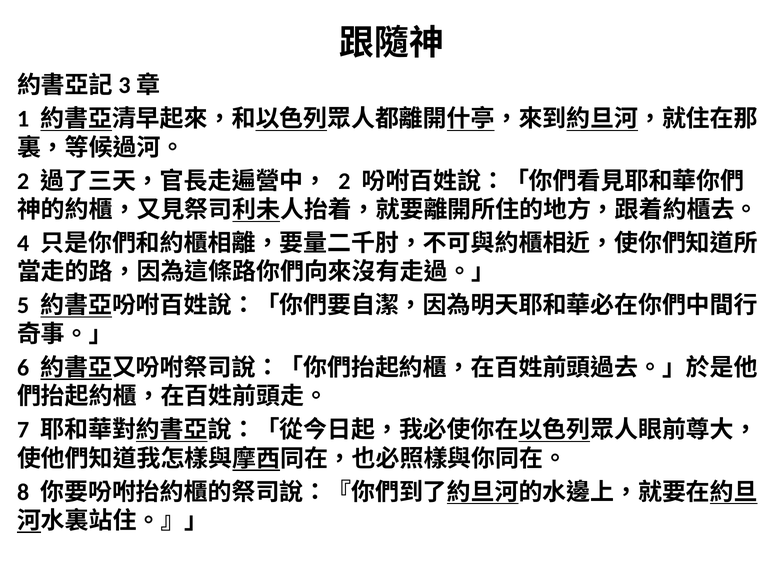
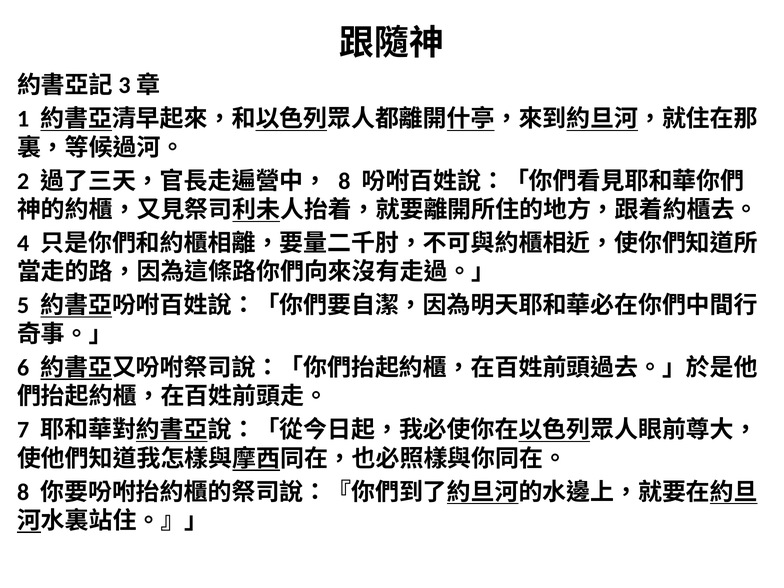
2 at (344, 181): 2 -> 8
